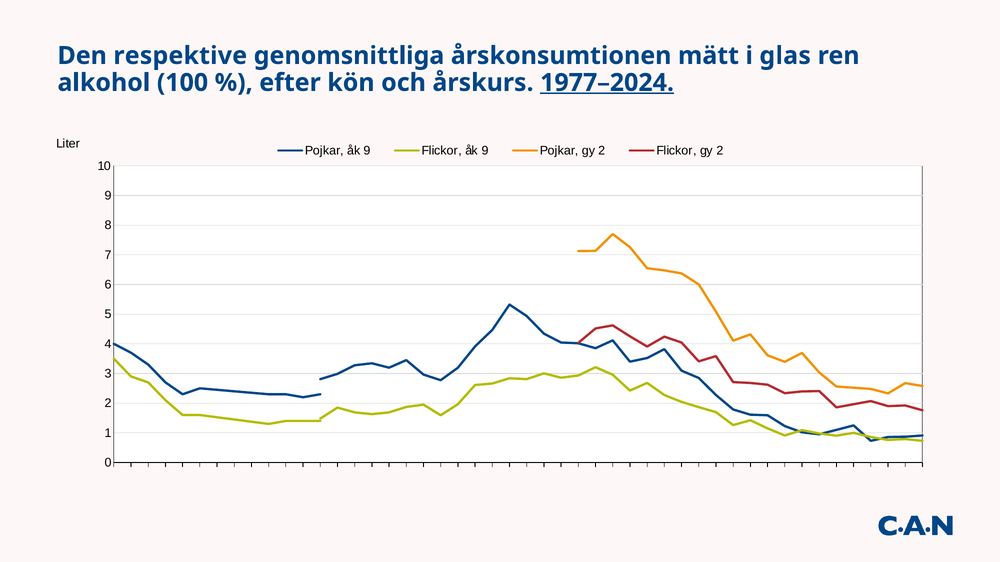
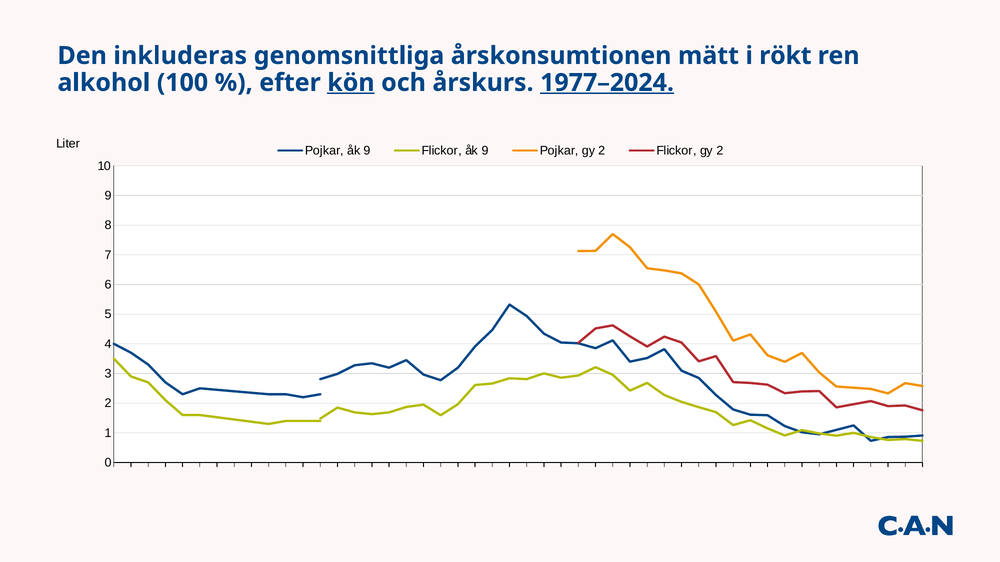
respektive: respektive -> inkluderas
glas: glas -> rökt
kön underline: none -> present
